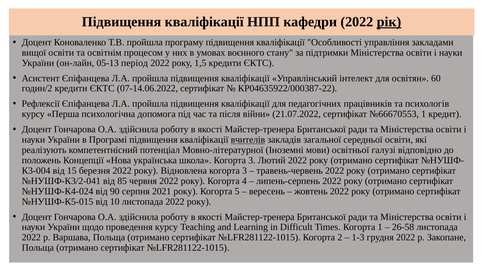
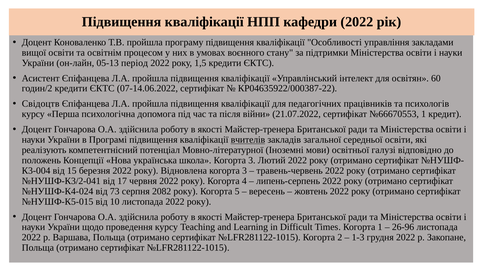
рік underline: present -> none
Рефлексії: Рефлексії -> Свідоцтв
85: 85 -> 17
90: 90 -> 73
2021: 2021 -> 2082
26-58: 26-58 -> 26-96
